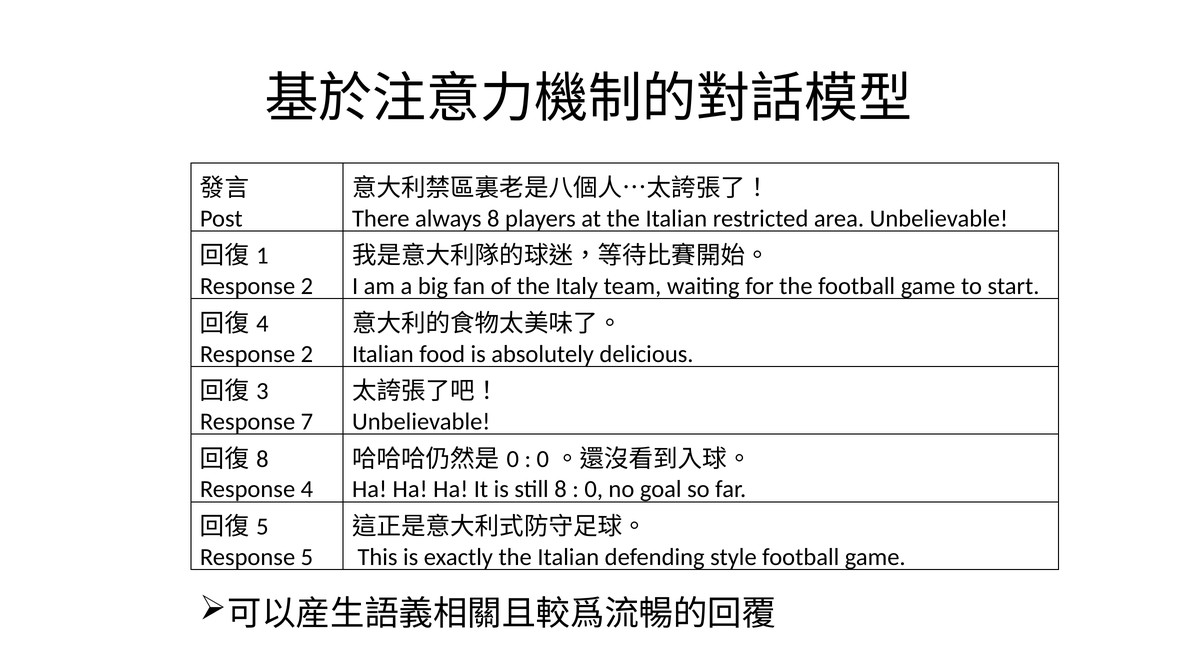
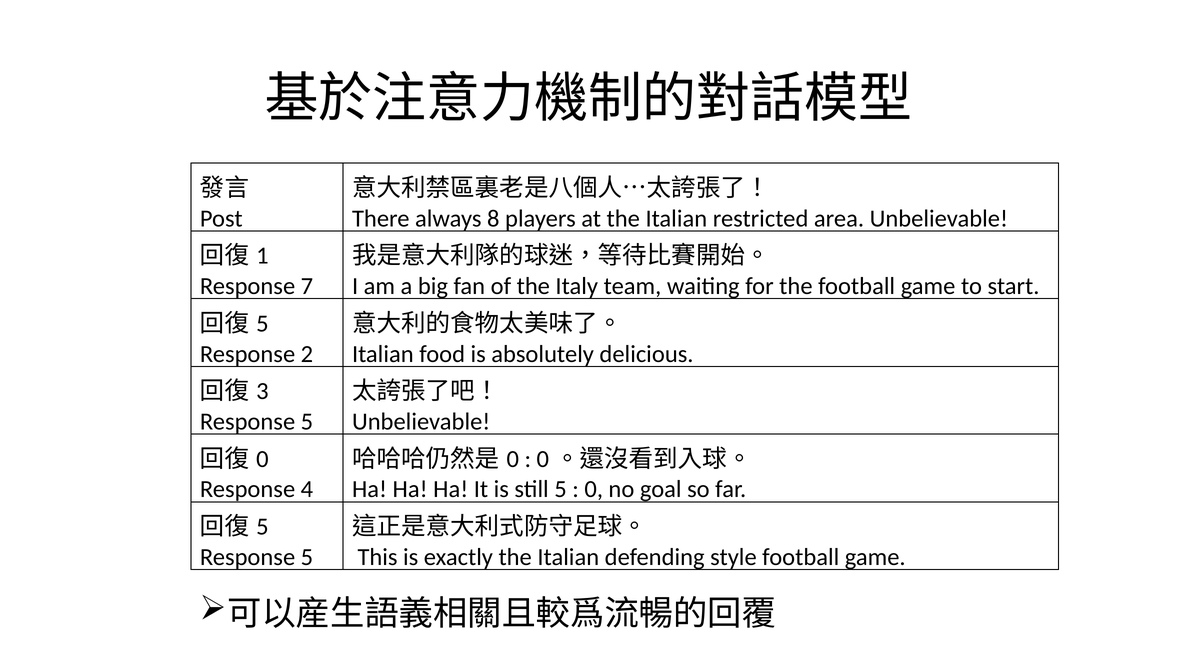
2 at (307, 286): 2 -> 7
4 at (262, 324): 4 -> 5
7 at (307, 422): 7 -> 5
8 at (262, 459): 8 -> 0
still 8: 8 -> 5
